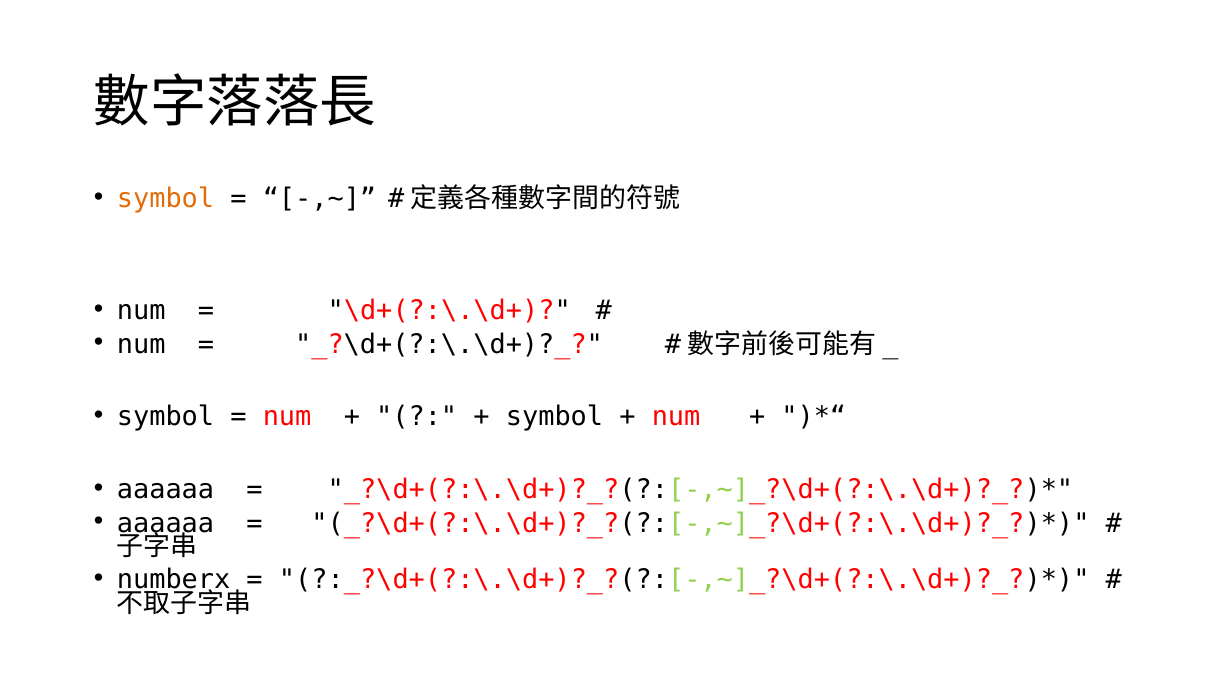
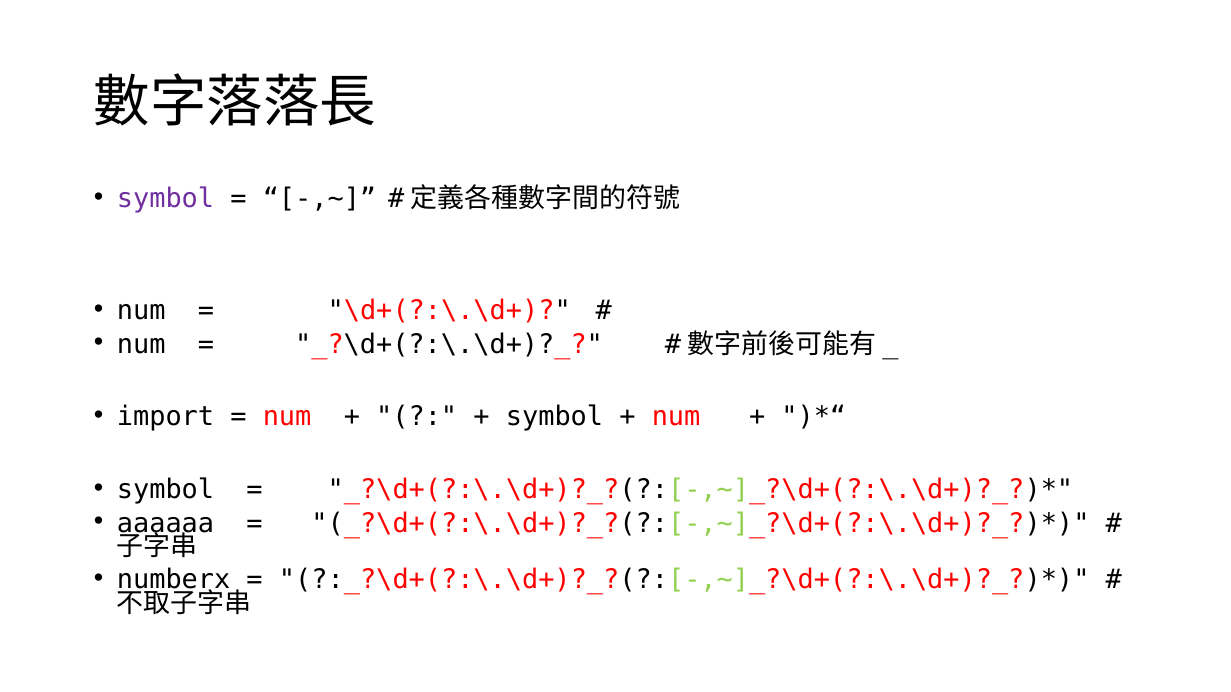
symbol at (166, 199) colour: orange -> purple
symbol at (166, 417): symbol -> import
aaaaaa at (166, 490): aaaaaa -> symbol
